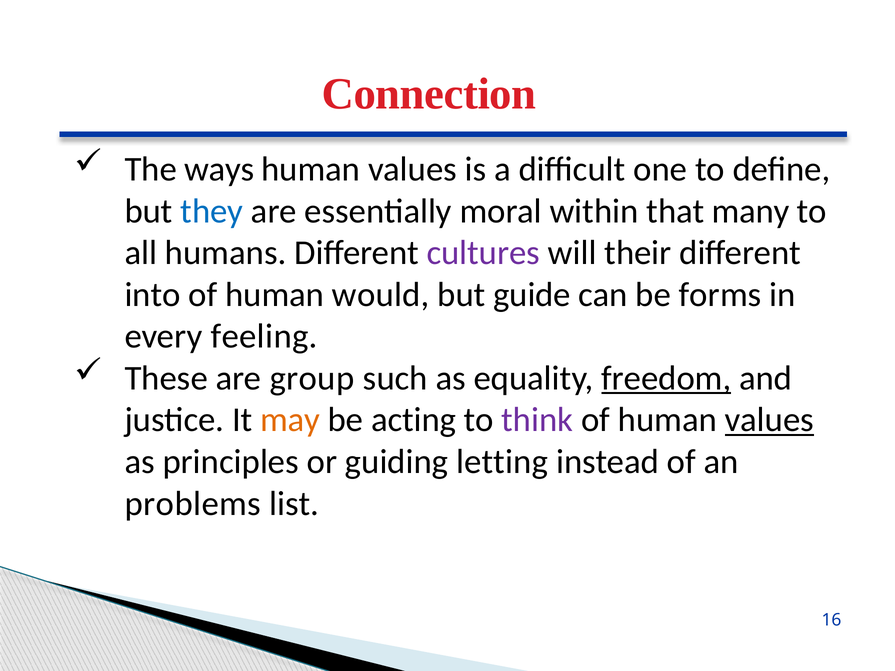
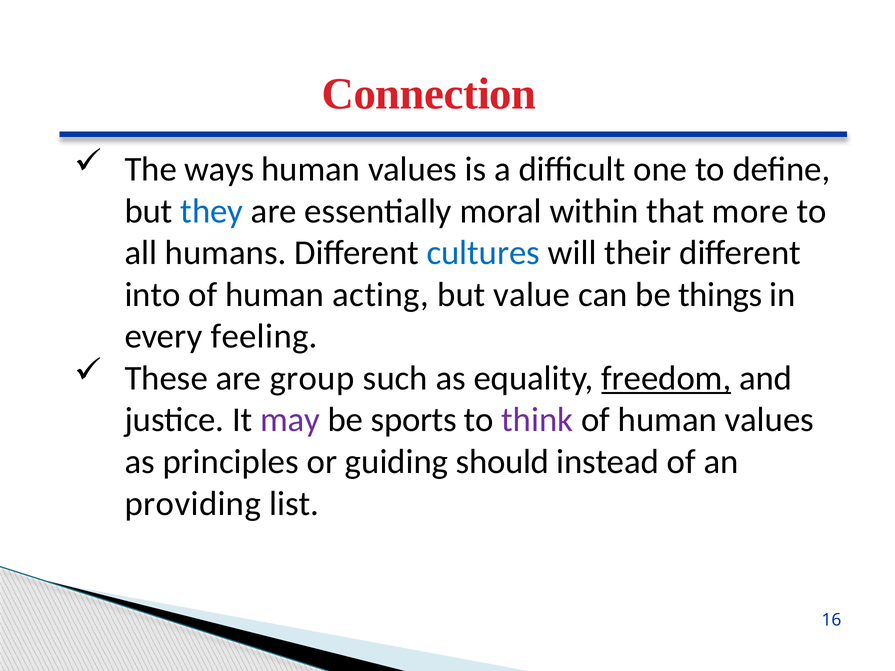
many: many -> more
cultures colour: purple -> blue
would: would -> acting
guide: guide -> value
forms: forms -> things
may colour: orange -> purple
acting: acting -> sports
values at (769, 420) underline: present -> none
letting: letting -> should
problems: problems -> providing
